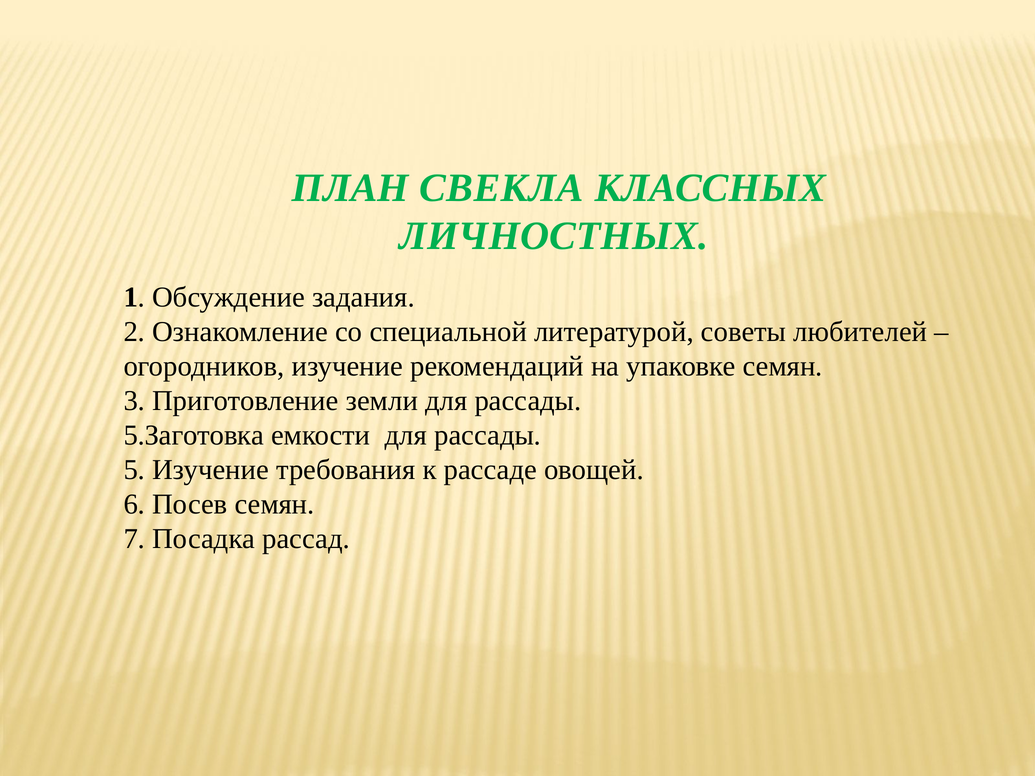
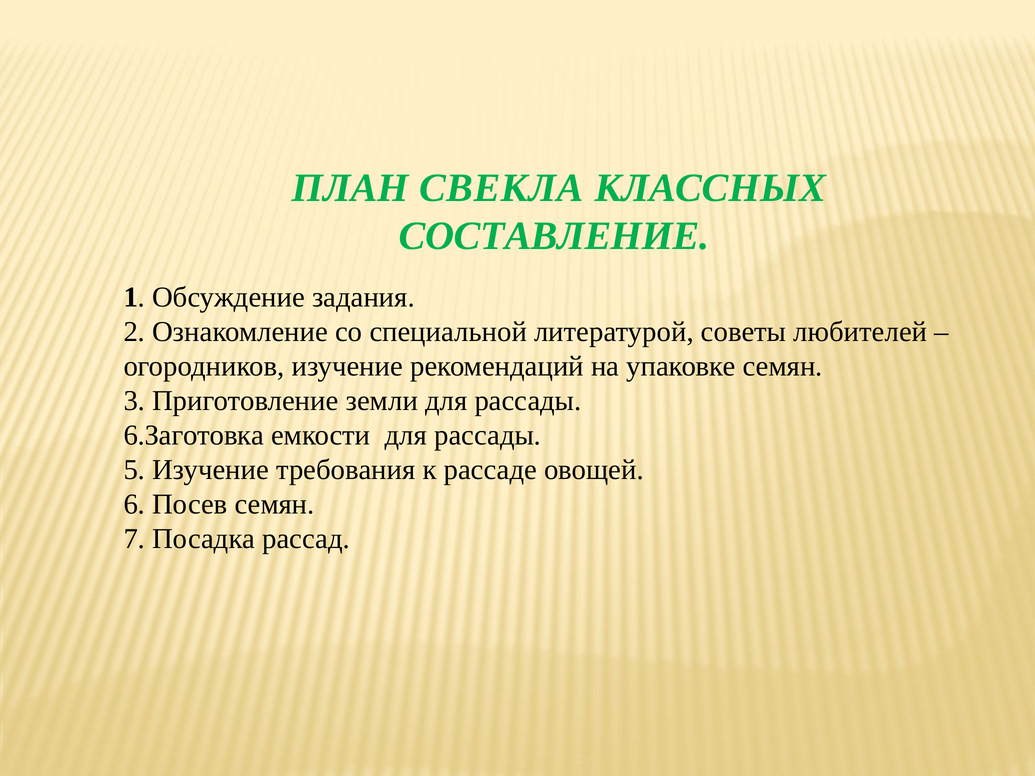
ЛИЧНОСТНЫХ: ЛИЧНОСТНЫХ -> СОСТАВЛЕНИЕ
5.Заготовка: 5.Заготовка -> 6.Заготовка
